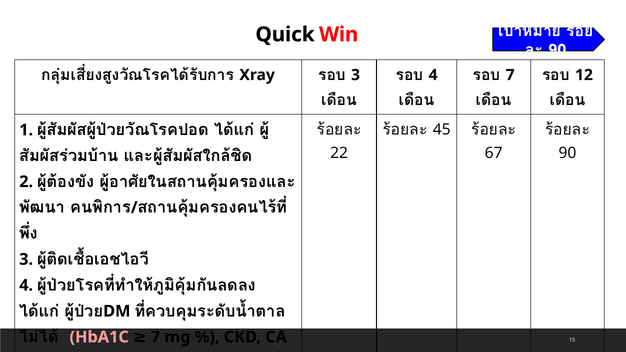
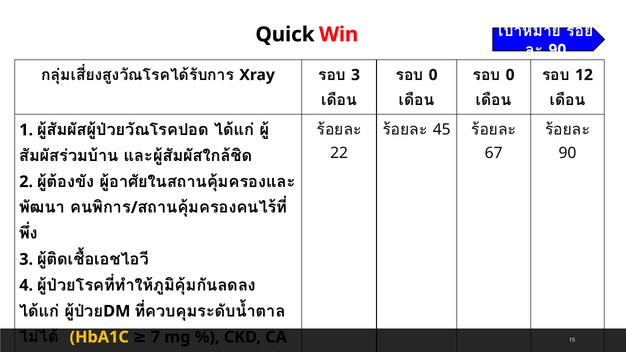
4 at (433, 75): 4 -> 0
7 at (510, 75): 7 -> 0
HbA1C colour: pink -> yellow
